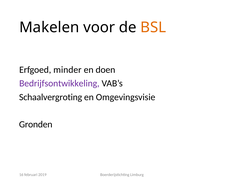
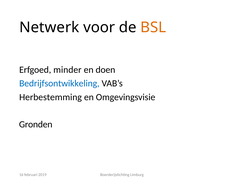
Makelen: Makelen -> Netwerk
Bedrijfsontwikkeling colour: purple -> blue
Schaalvergroting: Schaalvergroting -> Herbestemming
